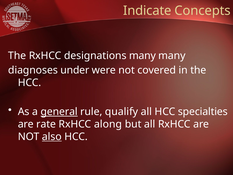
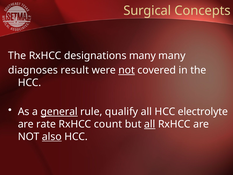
Indicate: Indicate -> Surgical
under: under -> result
not at (127, 70) underline: none -> present
specialties: specialties -> electrolyte
along: along -> count
all at (150, 124) underline: none -> present
